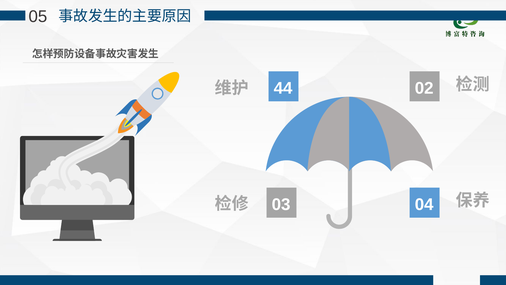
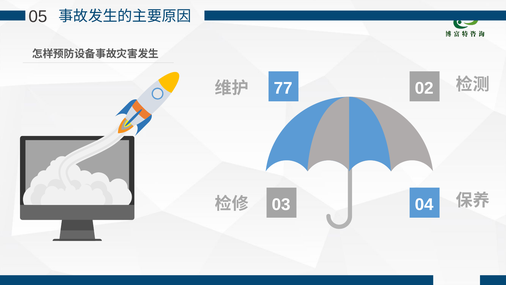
44: 44 -> 77
